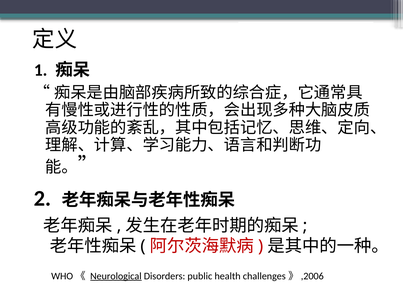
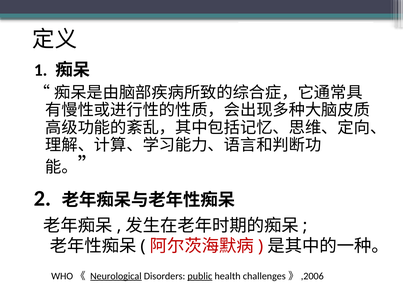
public underline: none -> present
